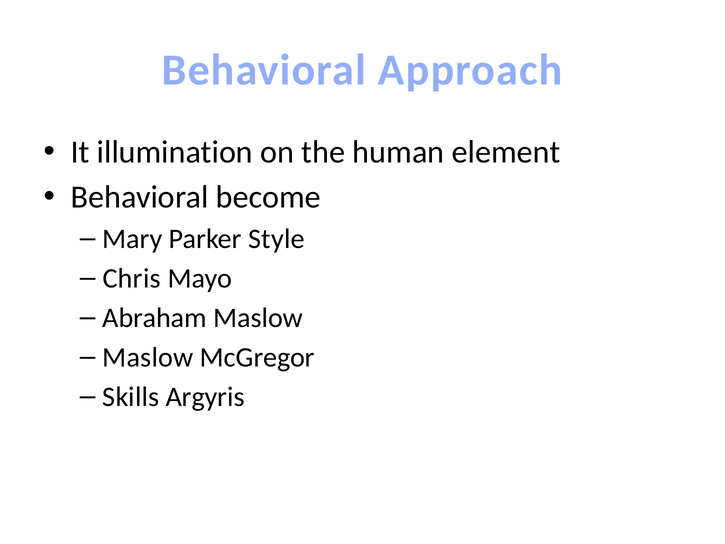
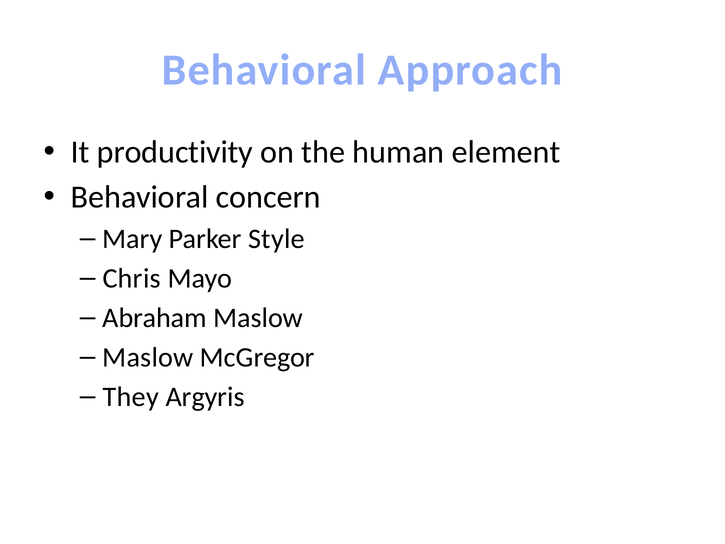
illumination: illumination -> productivity
become: become -> concern
Skills: Skills -> They
